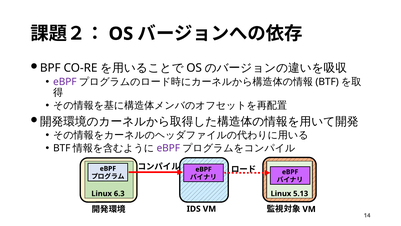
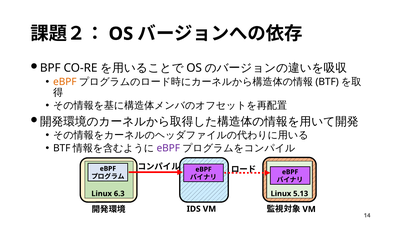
eBPF at (65, 82) colour: purple -> orange
